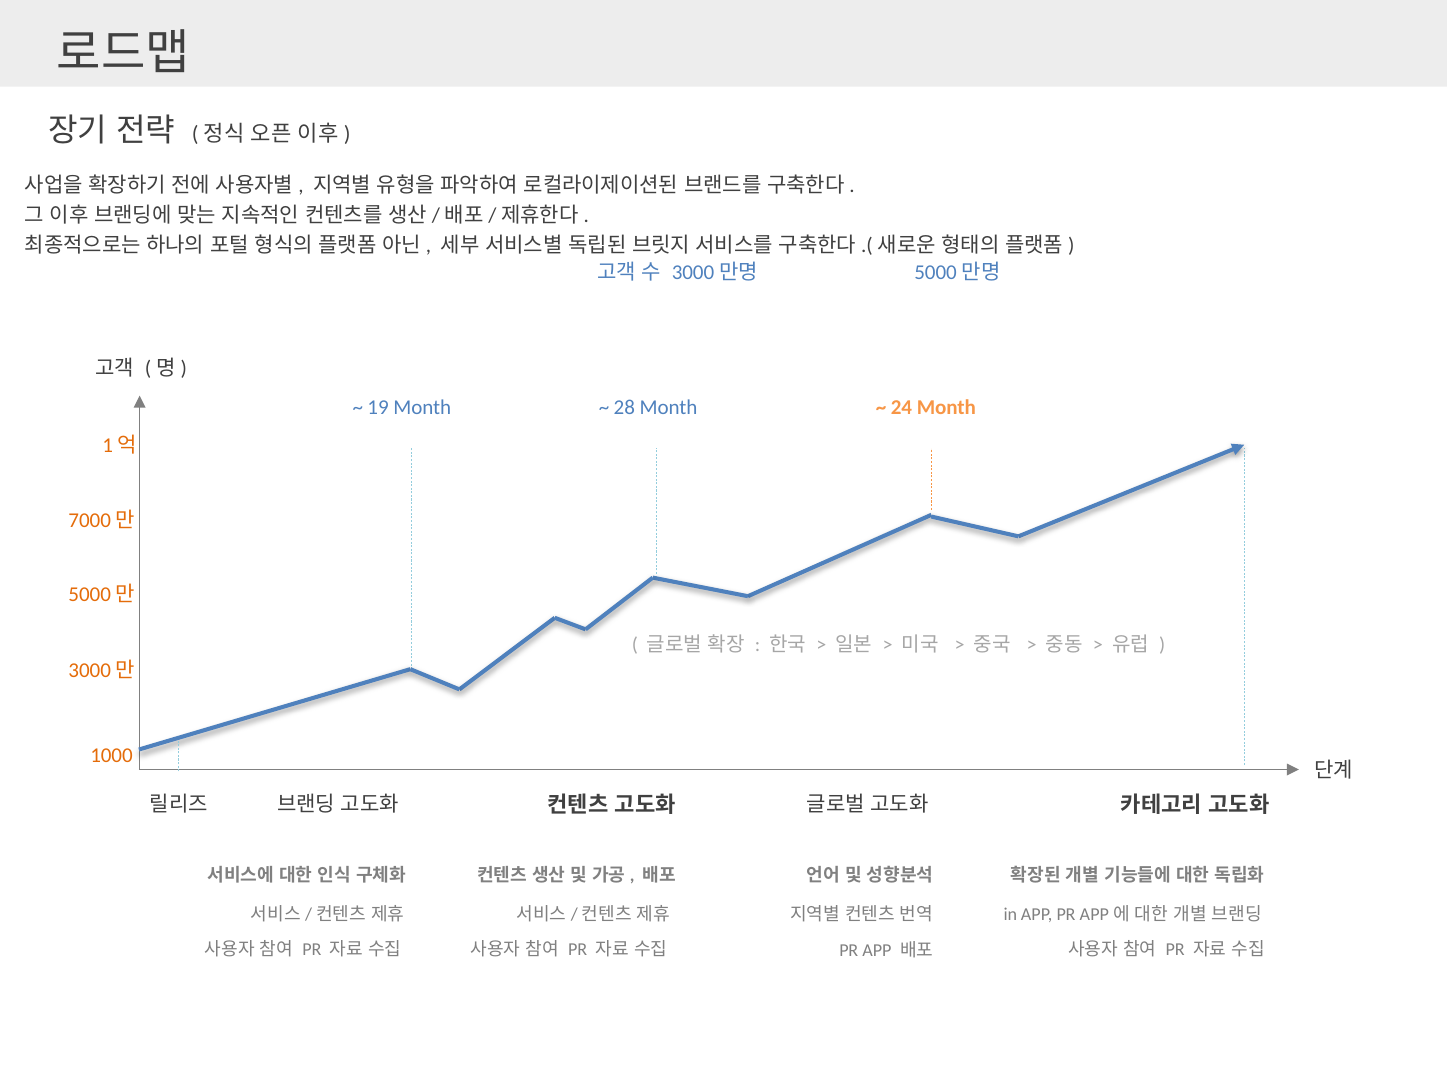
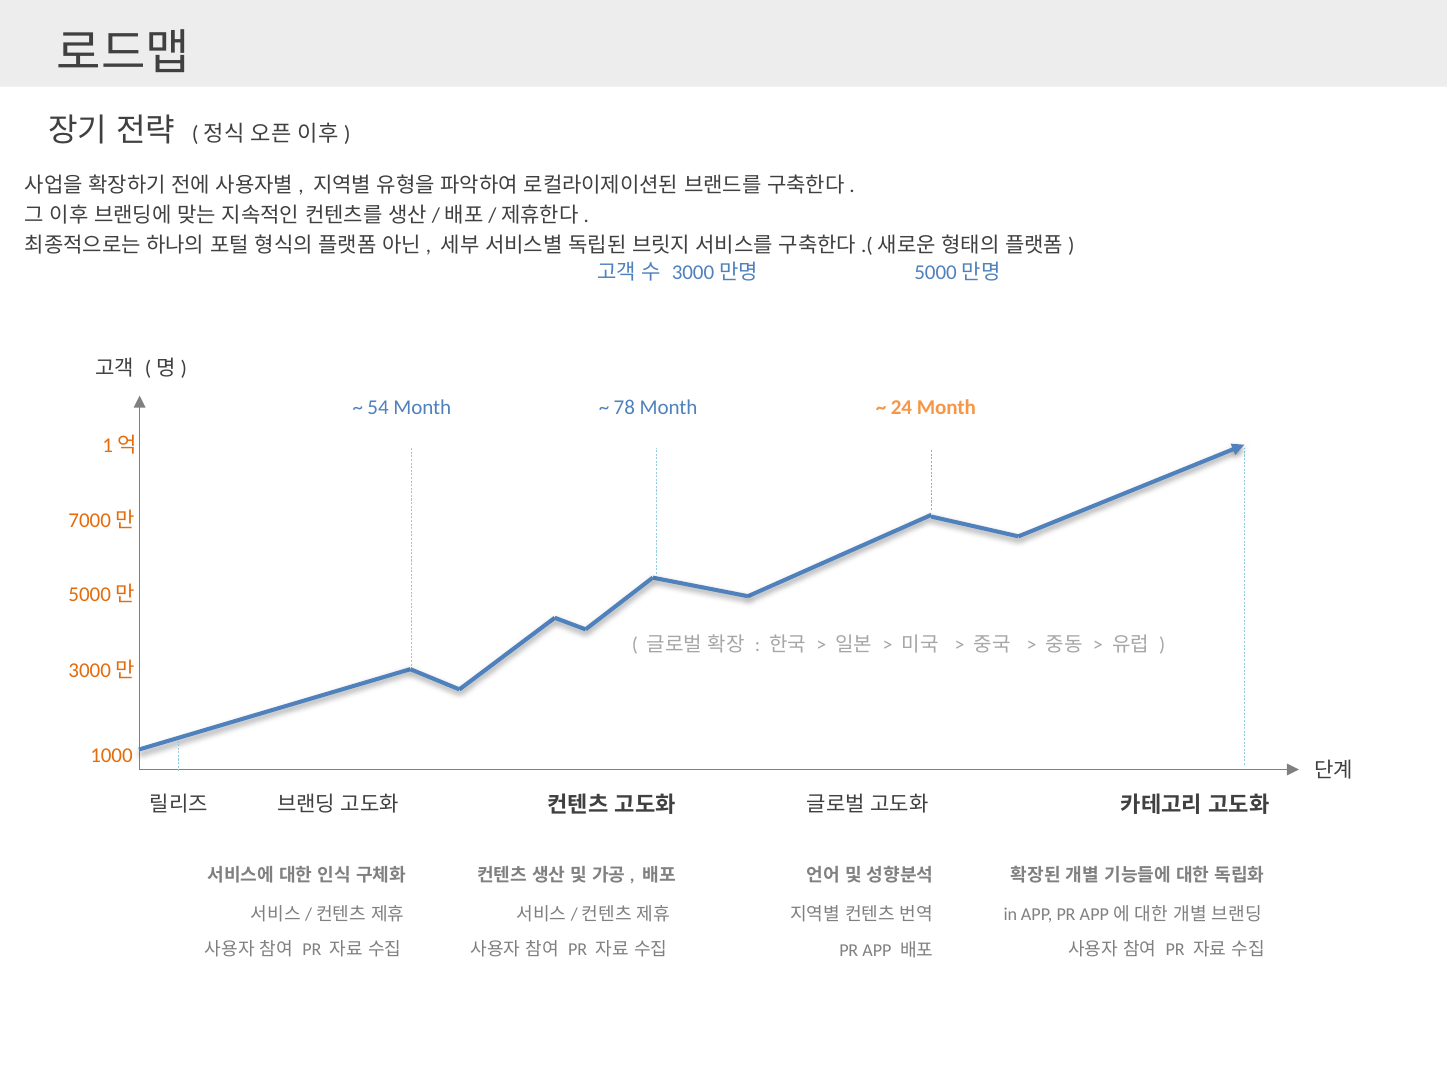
19: 19 -> 54
28: 28 -> 78
